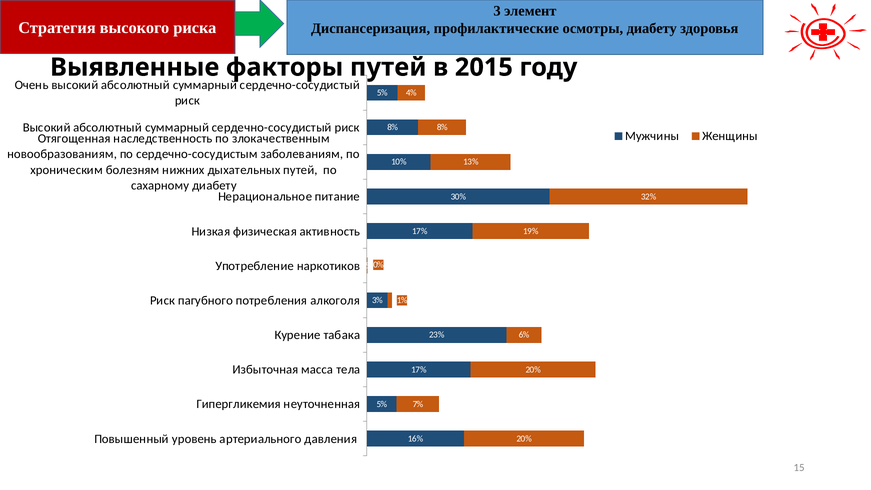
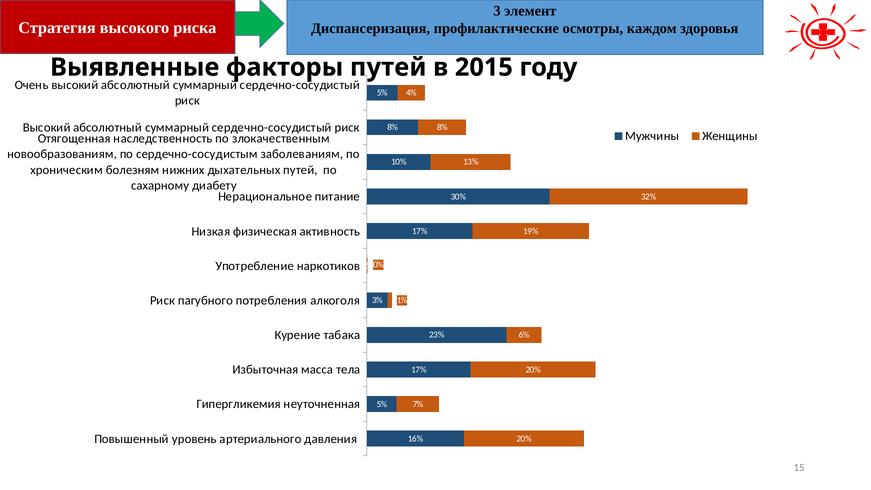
осмотры диабету: диабету -> каждом
